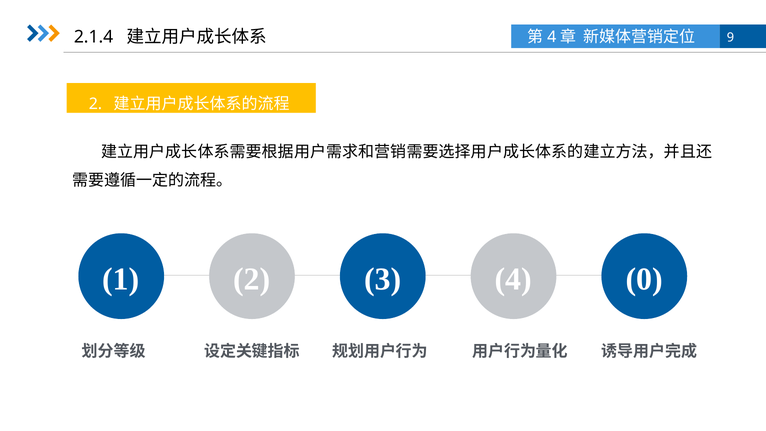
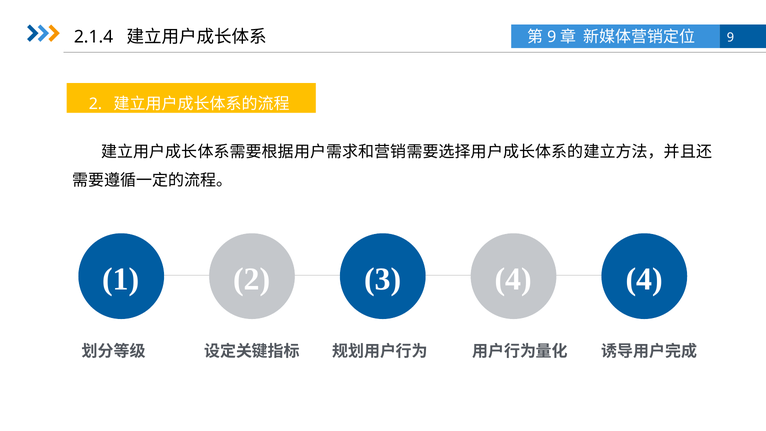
4 at (552, 37): 4 -> 9
4 0: 0 -> 4
